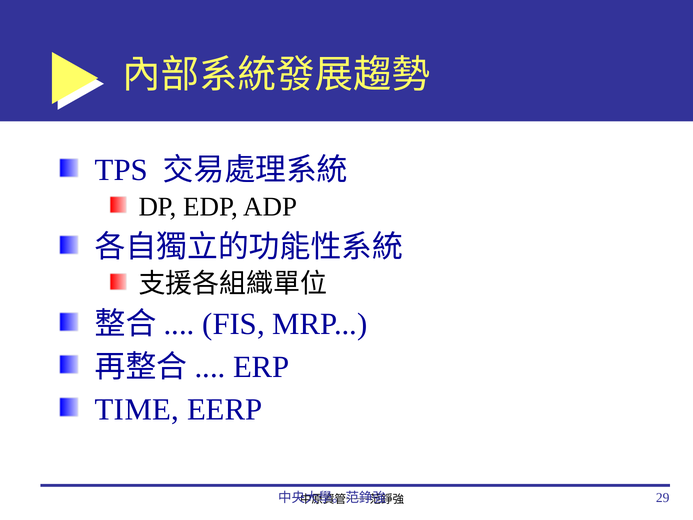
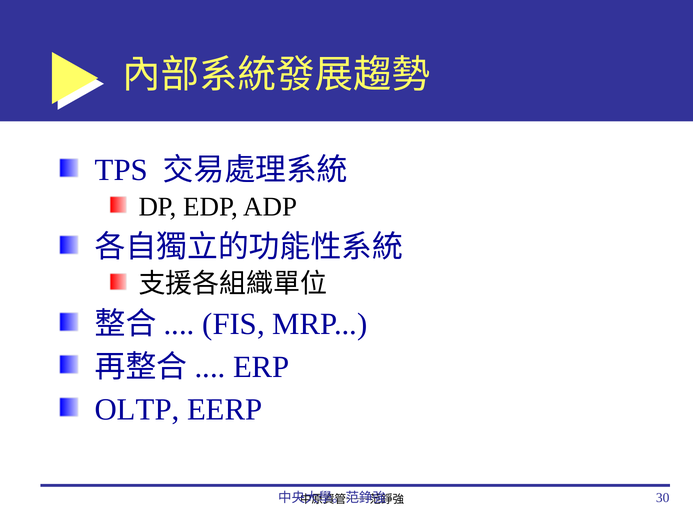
TIME: TIME -> OLTP
29: 29 -> 30
